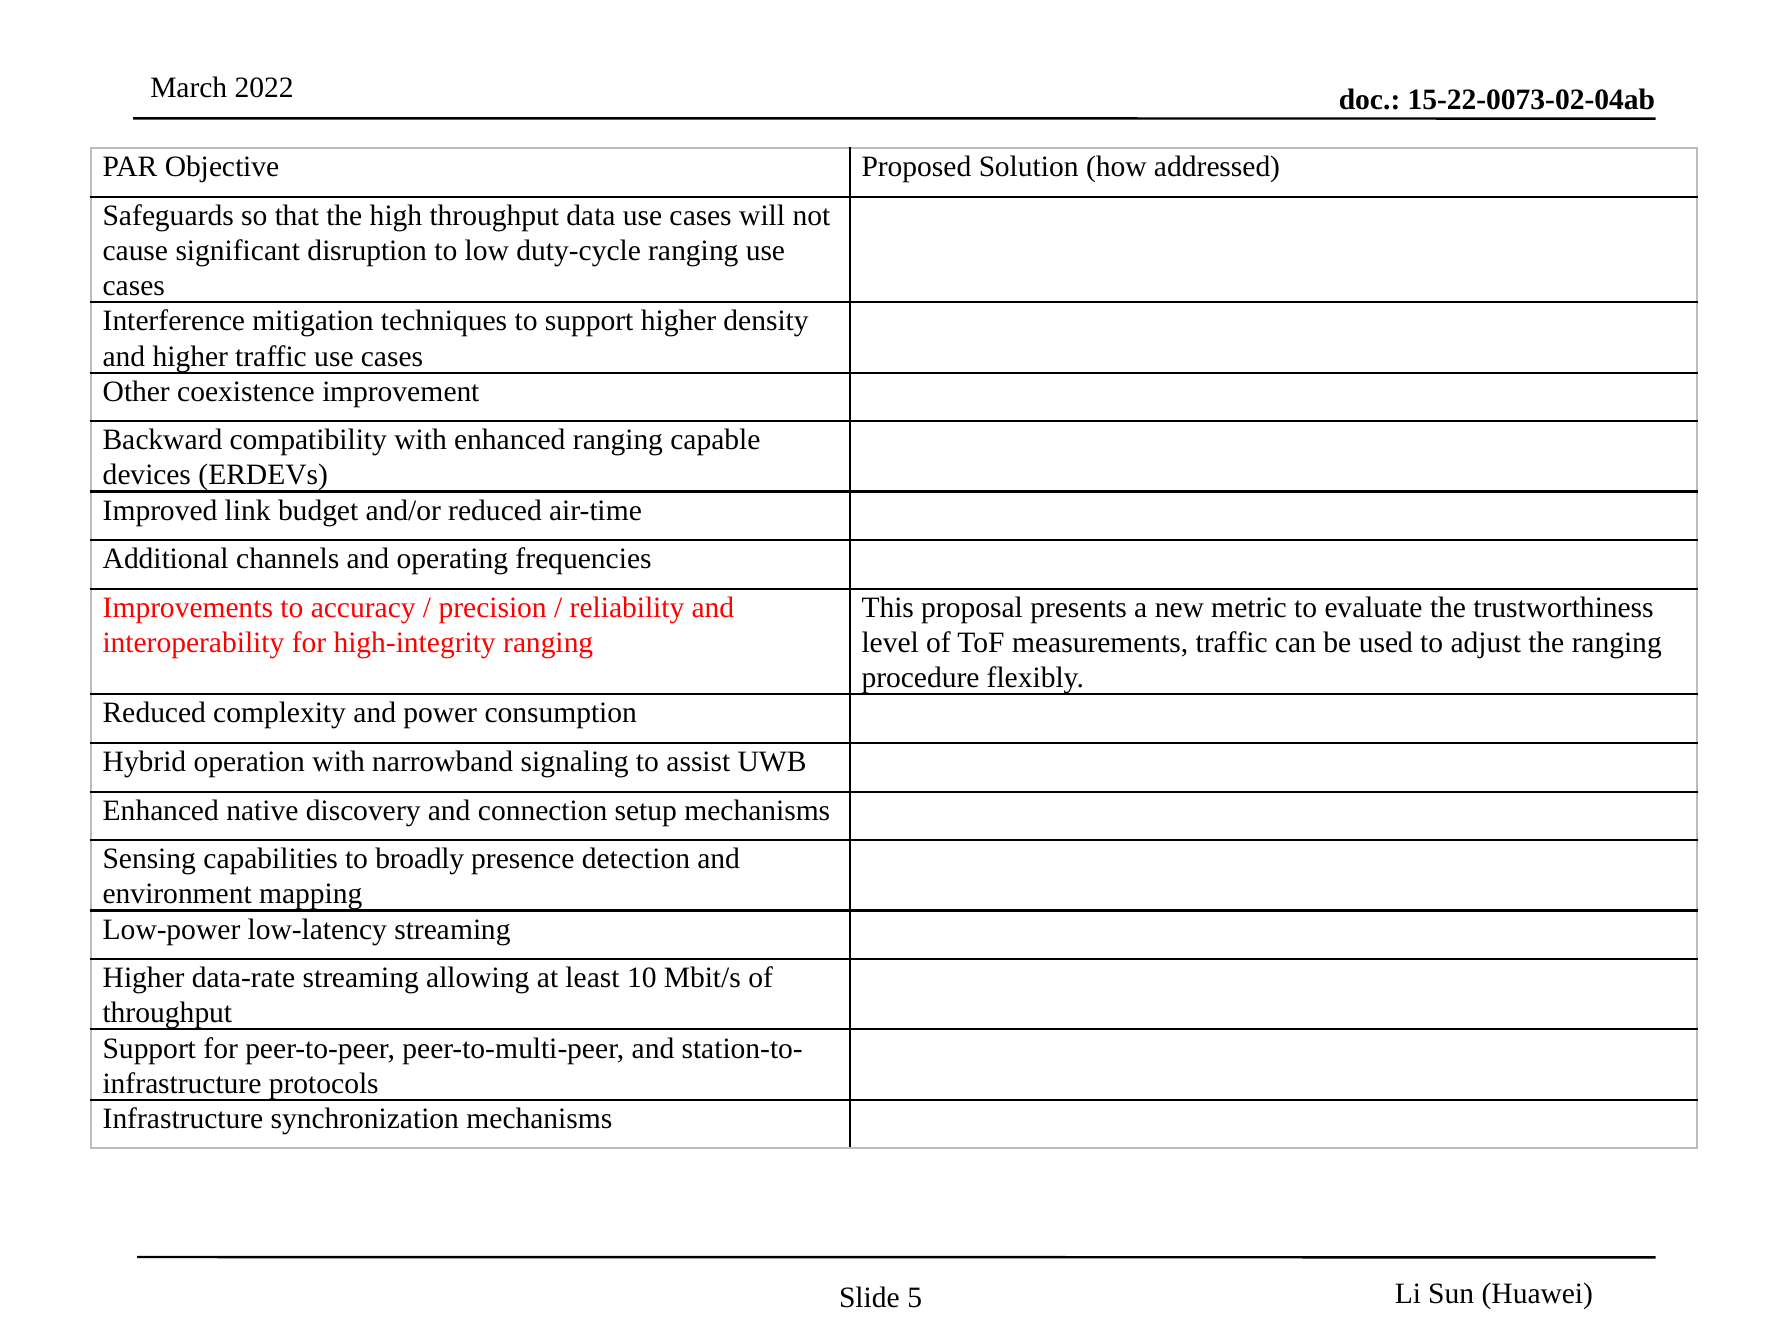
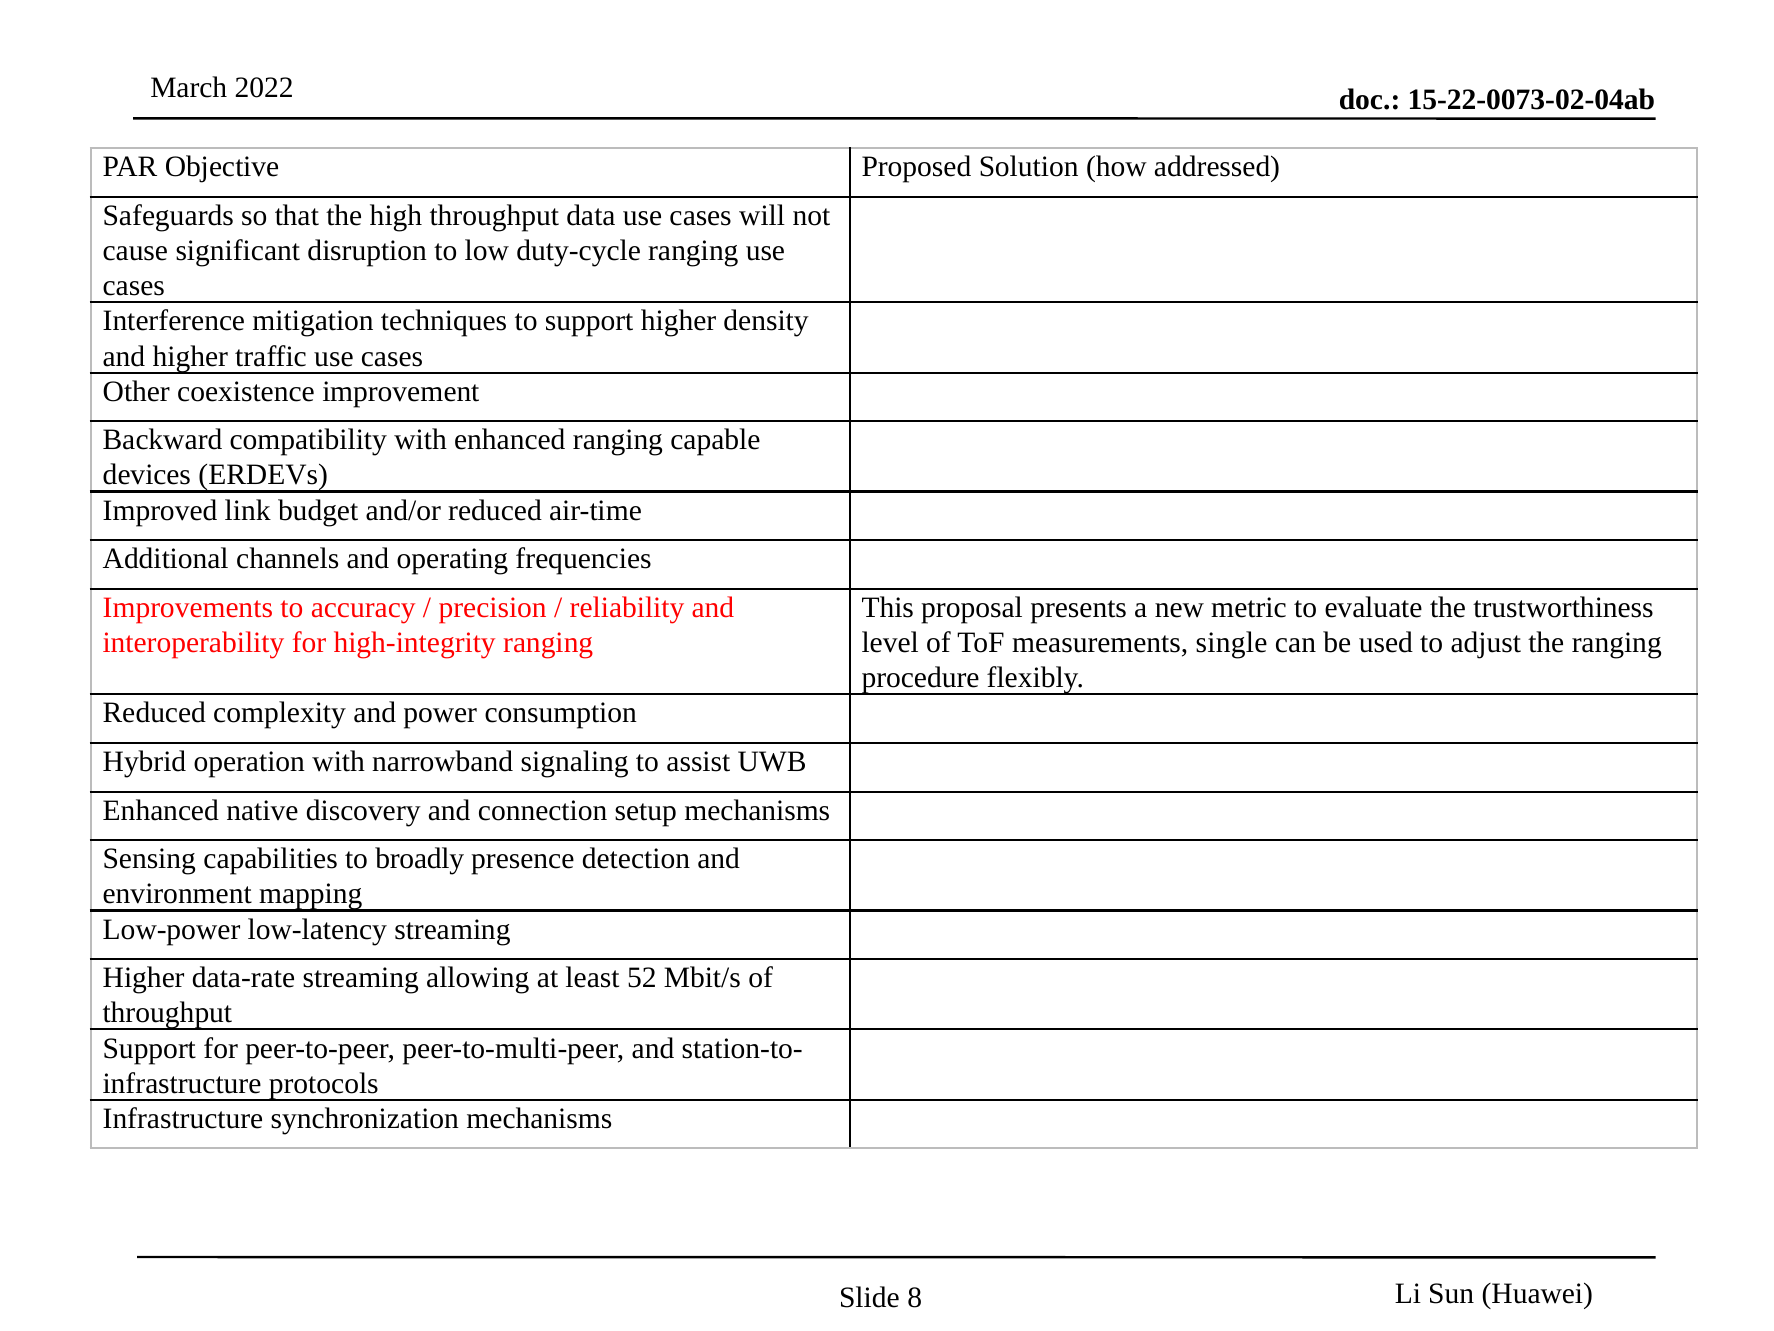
measurements traffic: traffic -> single
10: 10 -> 52
5: 5 -> 8
